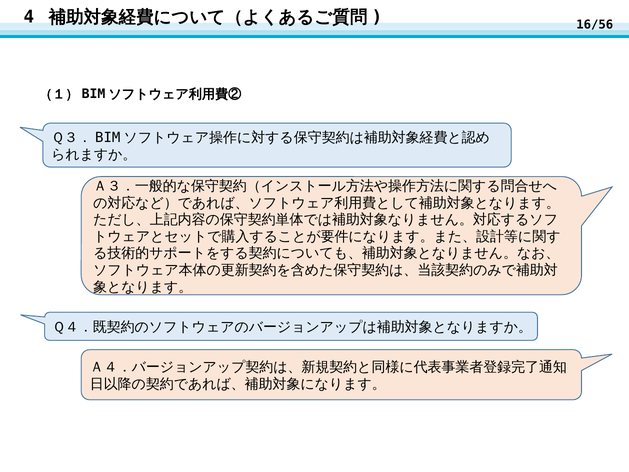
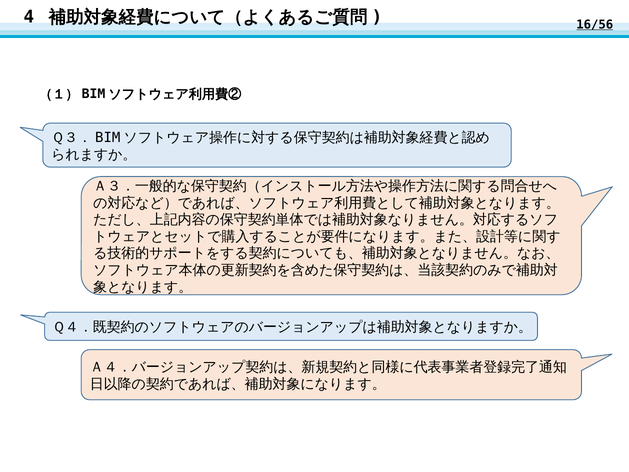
16/56 underline: none -> present
